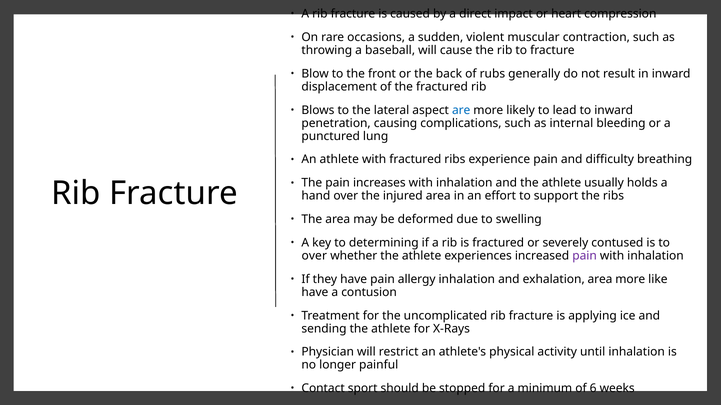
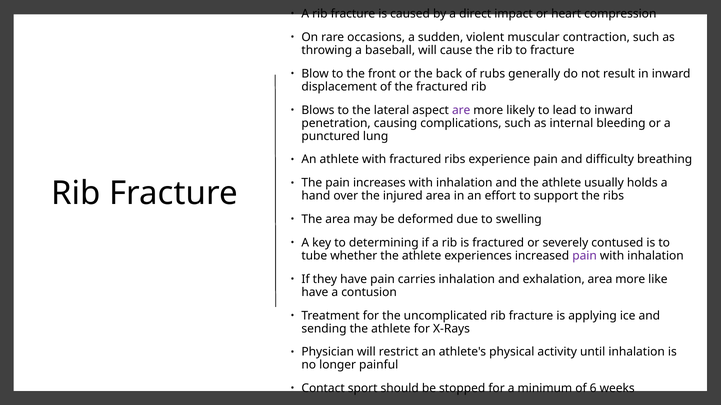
are colour: blue -> purple
over at (314, 256): over -> tube
allergy: allergy -> carries
